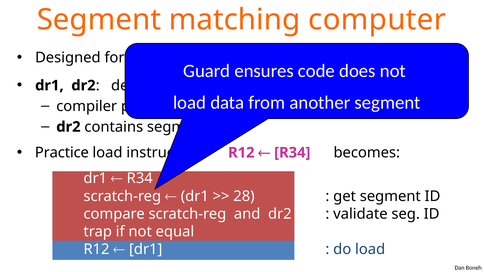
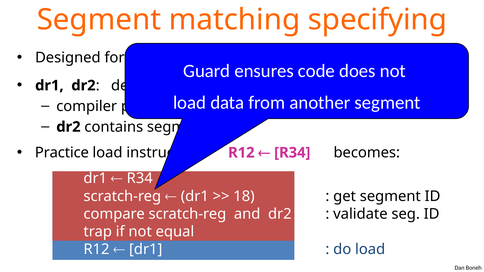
computer: computer -> specifying
28: 28 -> 18
